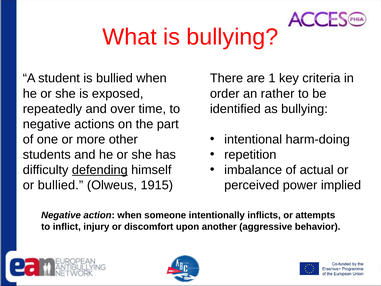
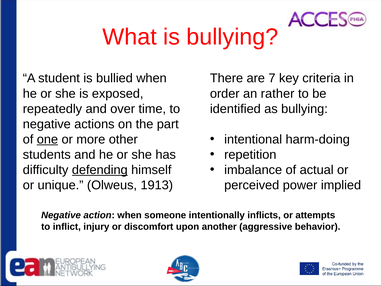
1: 1 -> 7
one underline: none -> present
or bullied: bullied -> unique
1915: 1915 -> 1913
